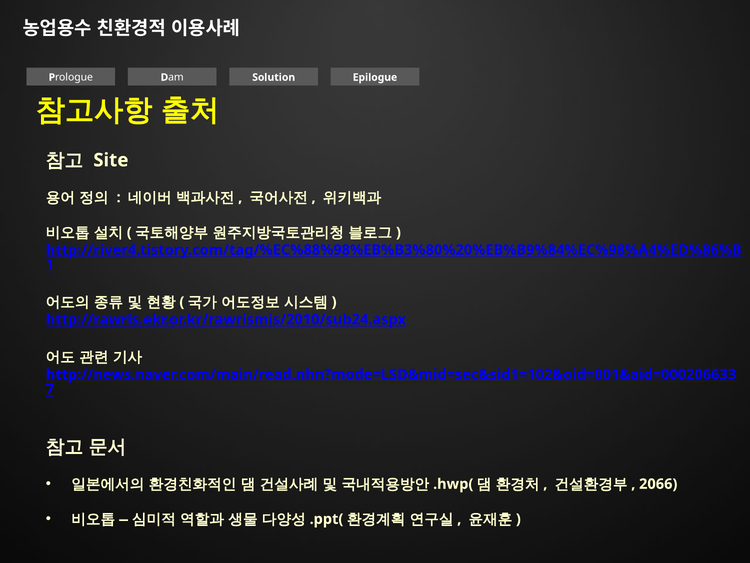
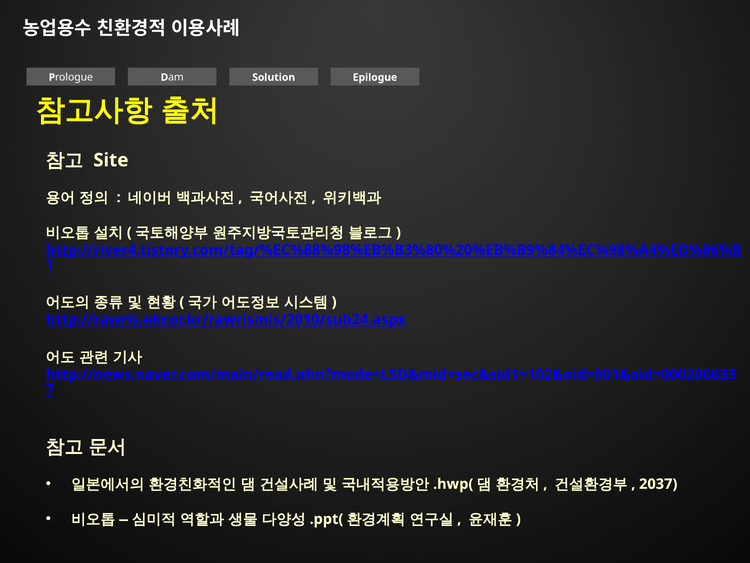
2066: 2066 -> 2037
